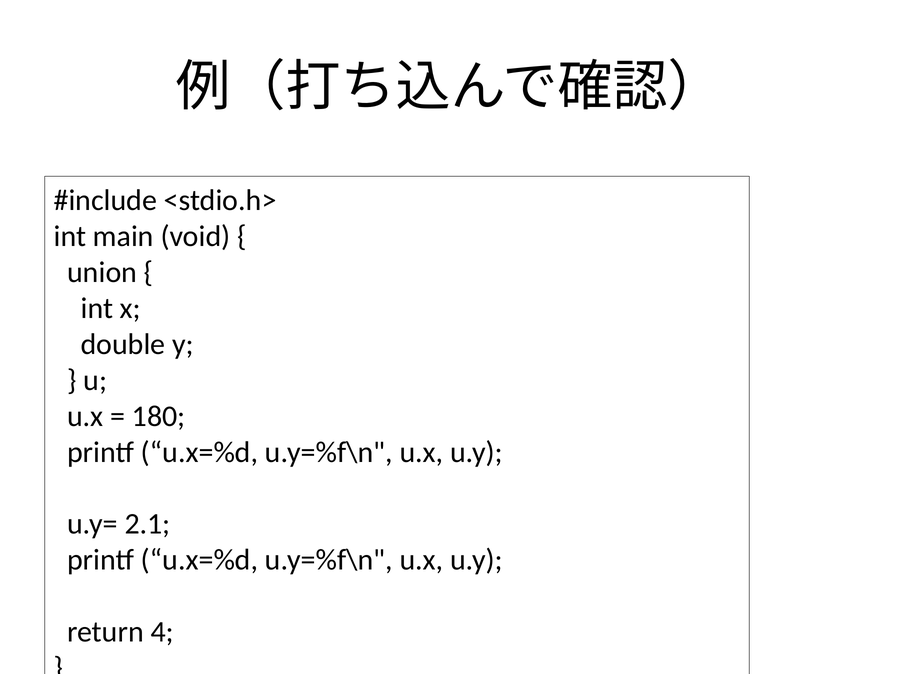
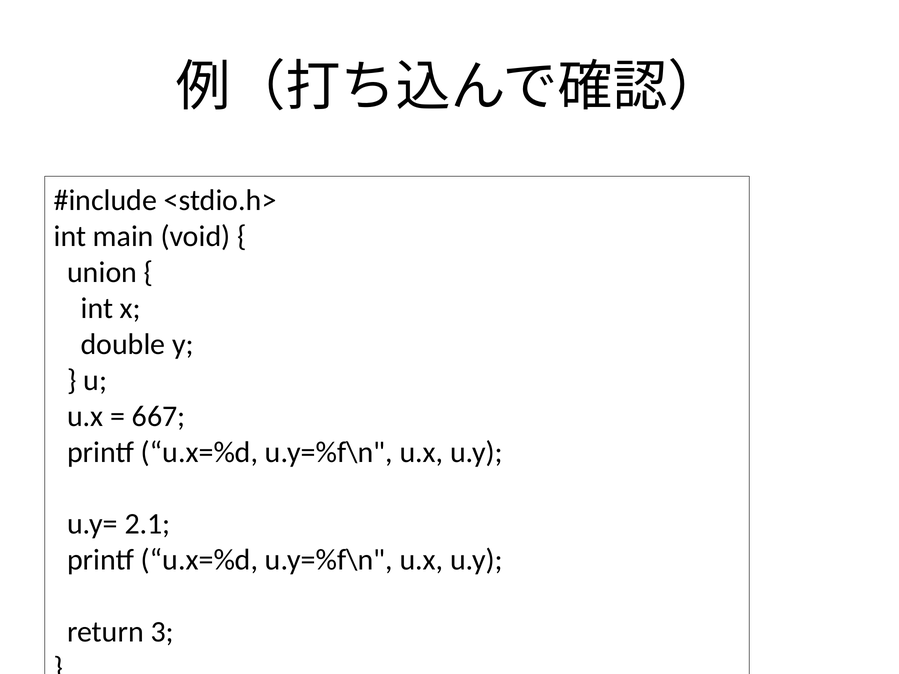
180: 180 -> 667
4: 4 -> 3
